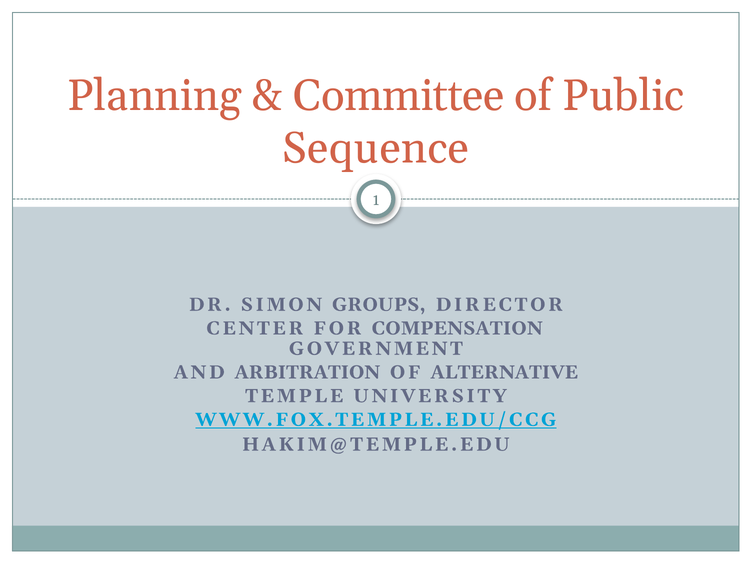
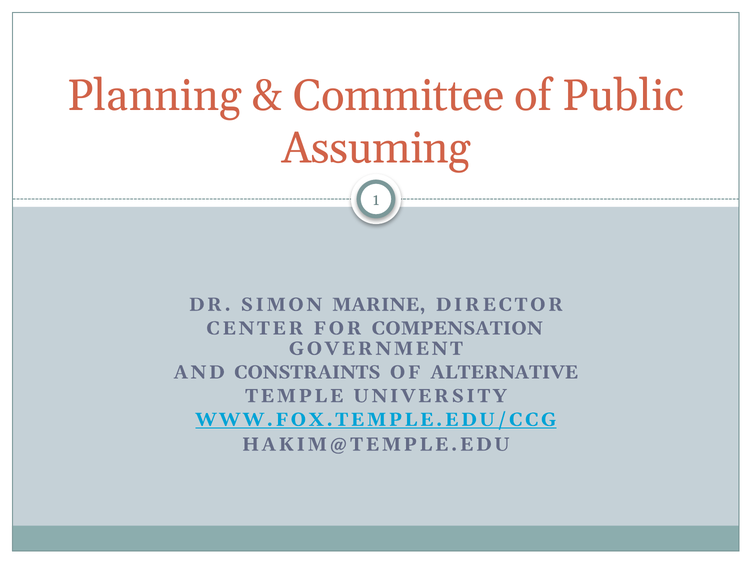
Sequence: Sequence -> Assuming
GROUPS: GROUPS -> MARINE
ARBITRATION: ARBITRATION -> CONSTRAINTS
